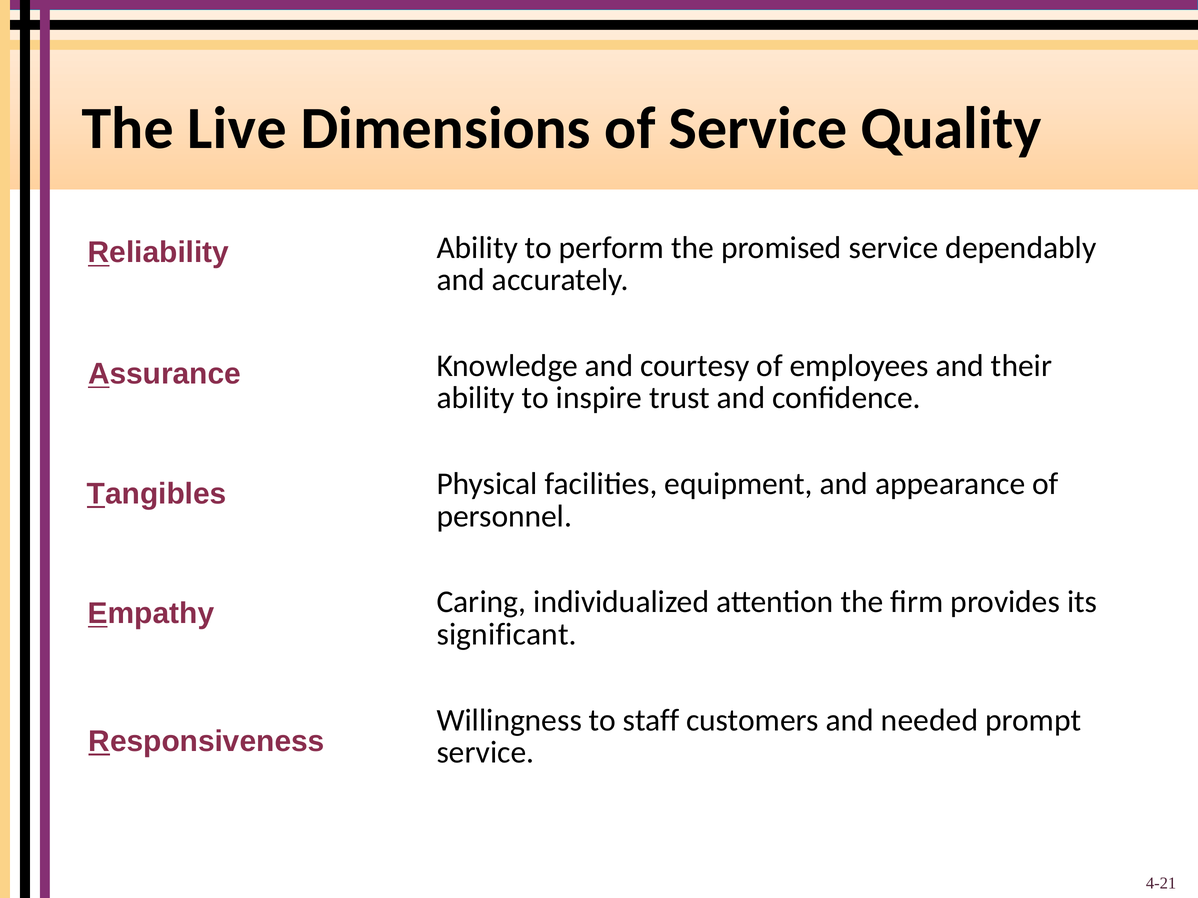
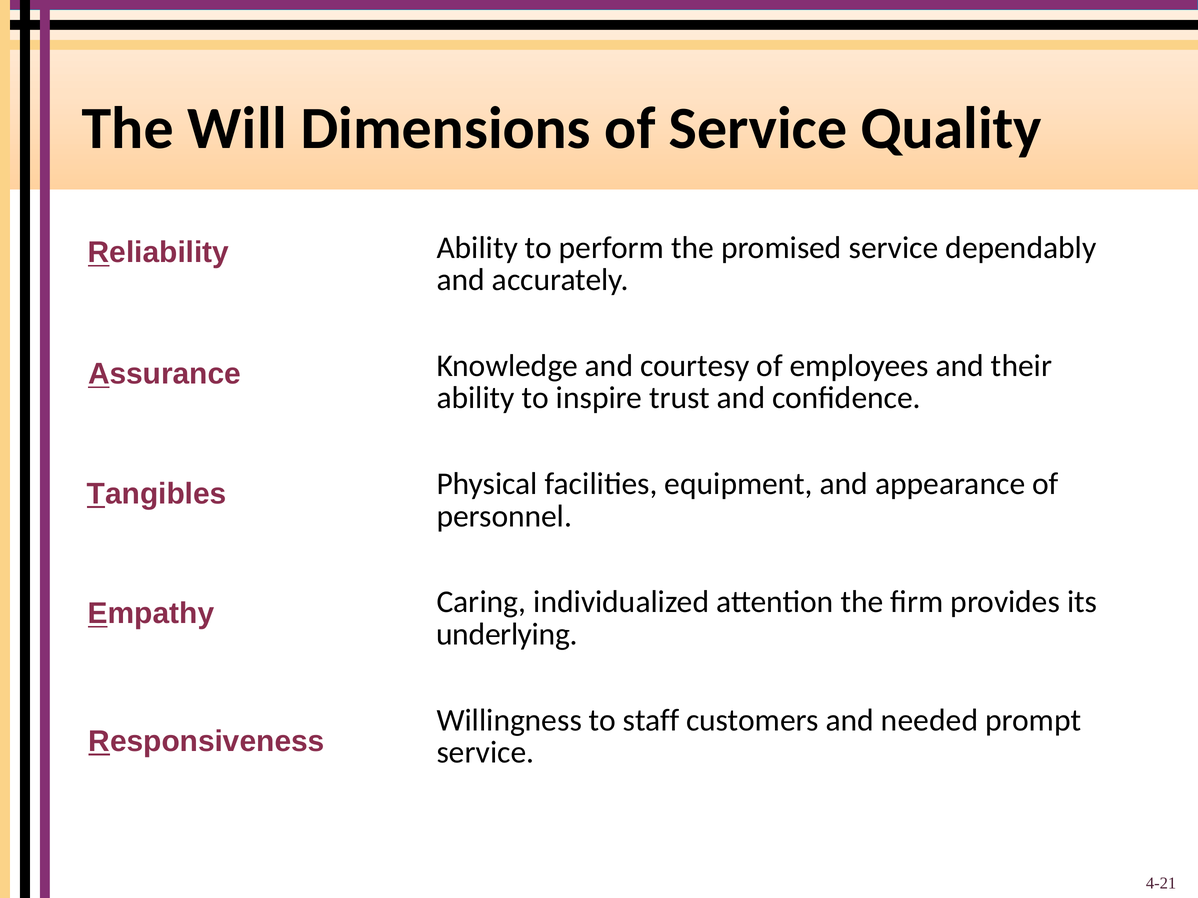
Live: Live -> Will
significant: significant -> underlying
